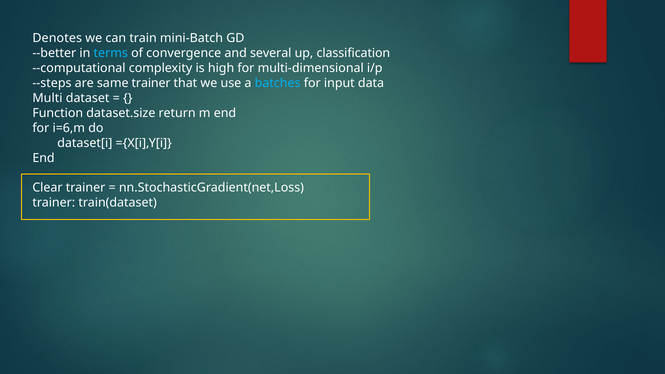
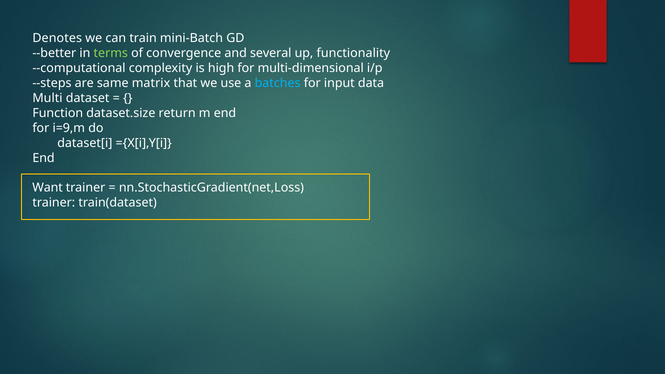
terms colour: light blue -> light green
classification: classification -> functionality
same trainer: trainer -> matrix
i=6,m: i=6,m -> i=9,m
Clear: Clear -> Want
